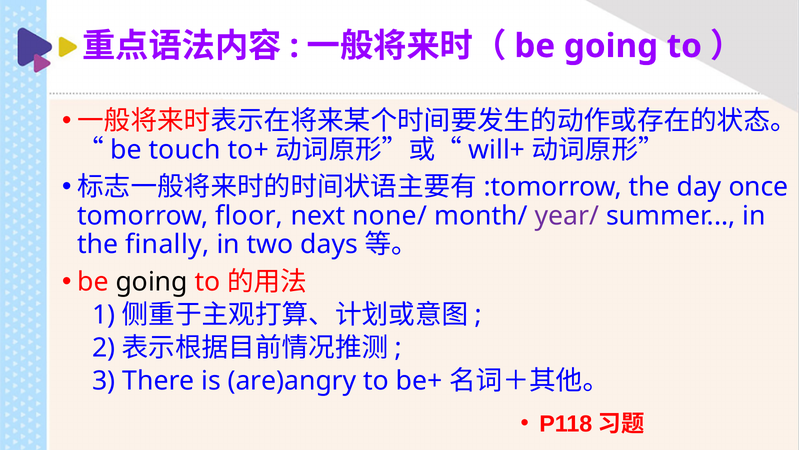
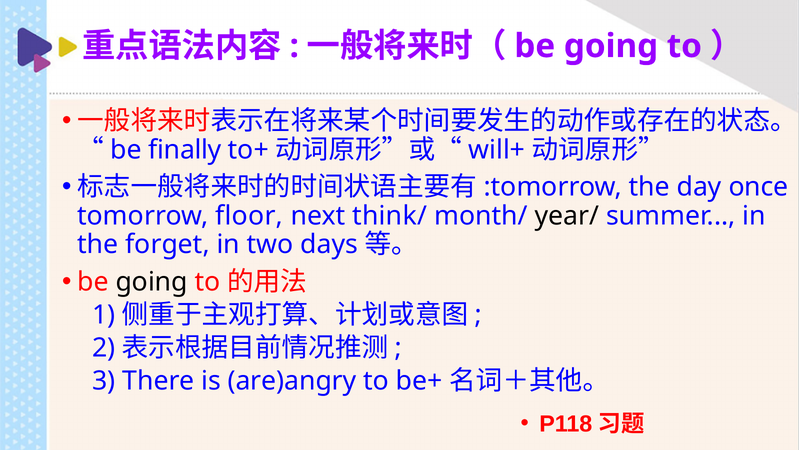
touch: touch -> finally
none/: none/ -> think/
year/ colour: purple -> black
finally: finally -> forget
